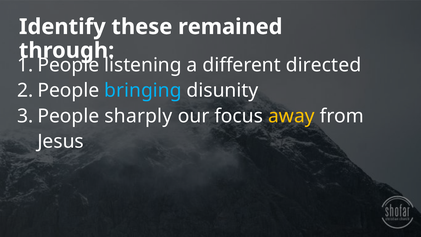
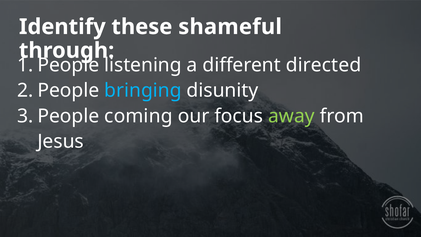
remained: remained -> shameful
sharply: sharply -> coming
away colour: yellow -> light green
